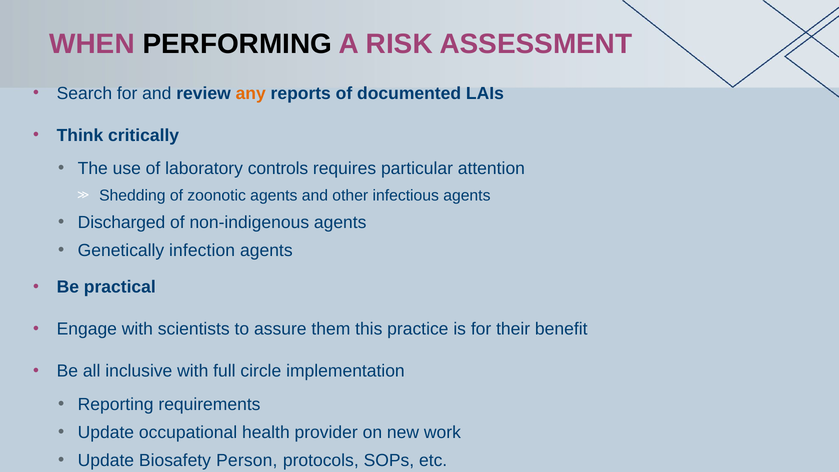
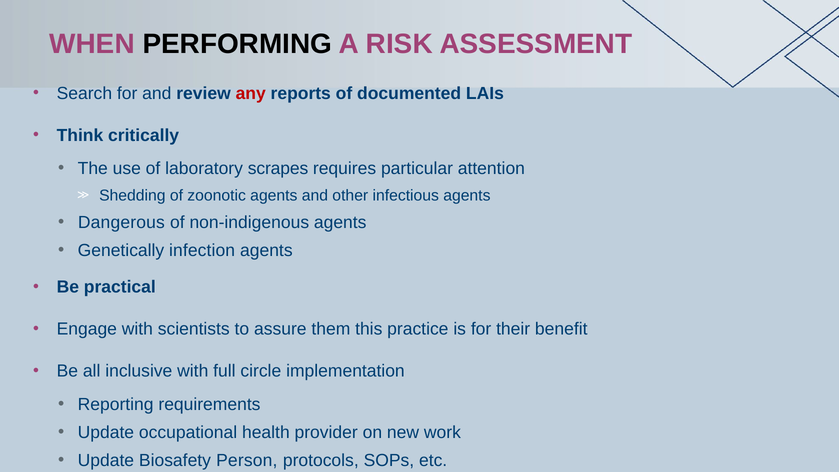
any colour: orange -> red
controls: controls -> scrapes
Discharged: Discharged -> Dangerous
